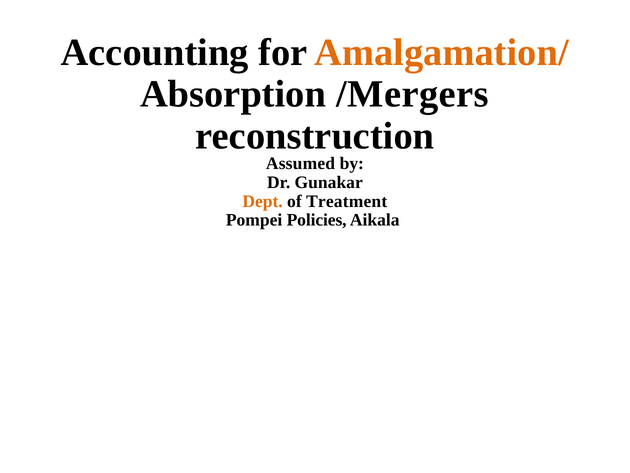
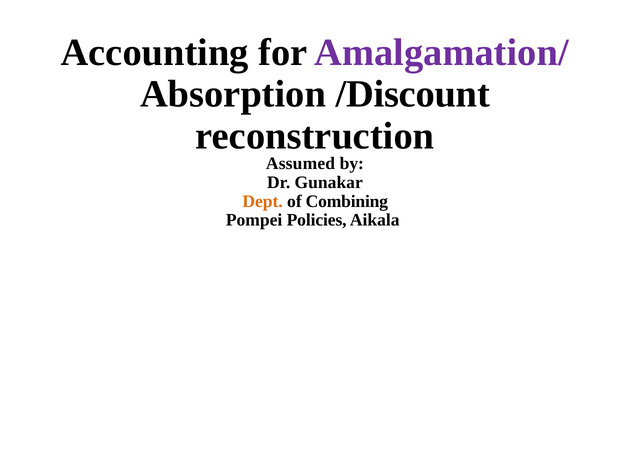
Amalgamation/ colour: orange -> purple
/Mergers: /Mergers -> /Discount
Treatment: Treatment -> Combining
